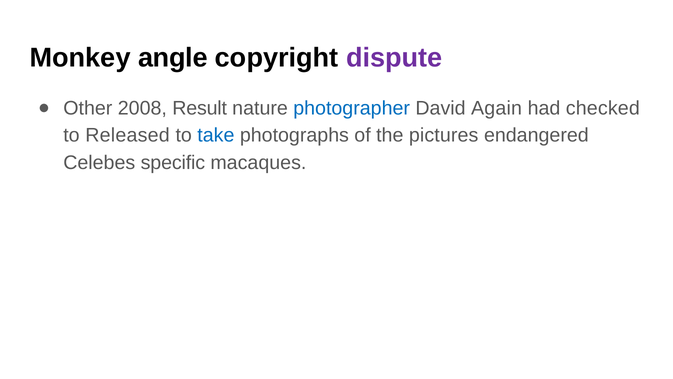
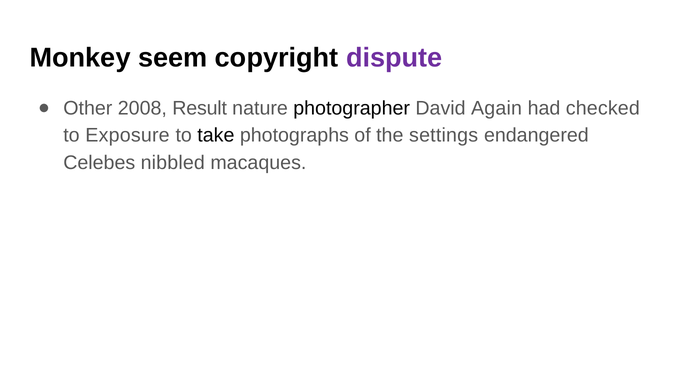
angle: angle -> seem
photographer colour: blue -> black
Released: Released -> Exposure
take colour: blue -> black
pictures: pictures -> settings
specific: specific -> nibbled
